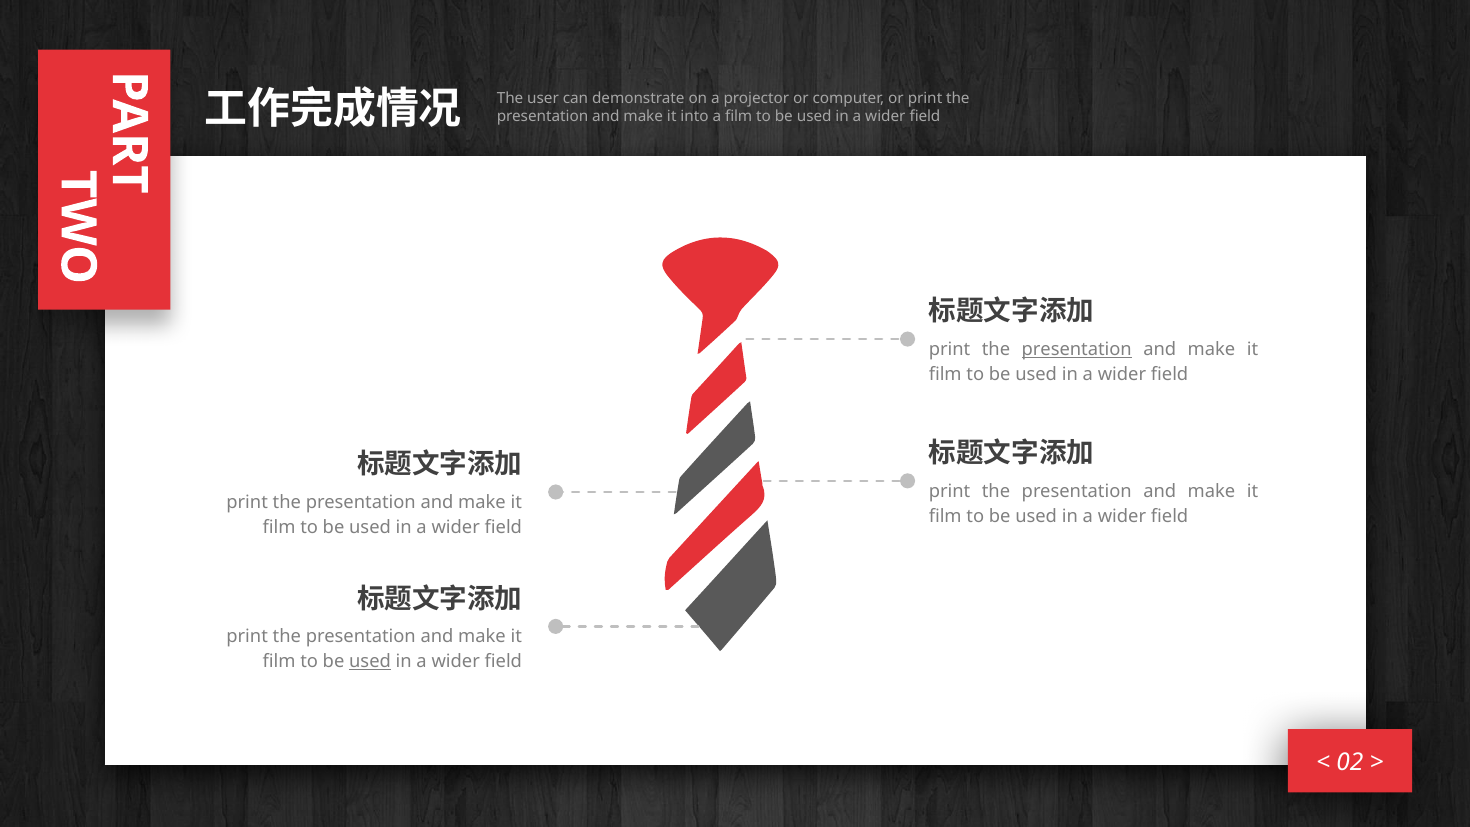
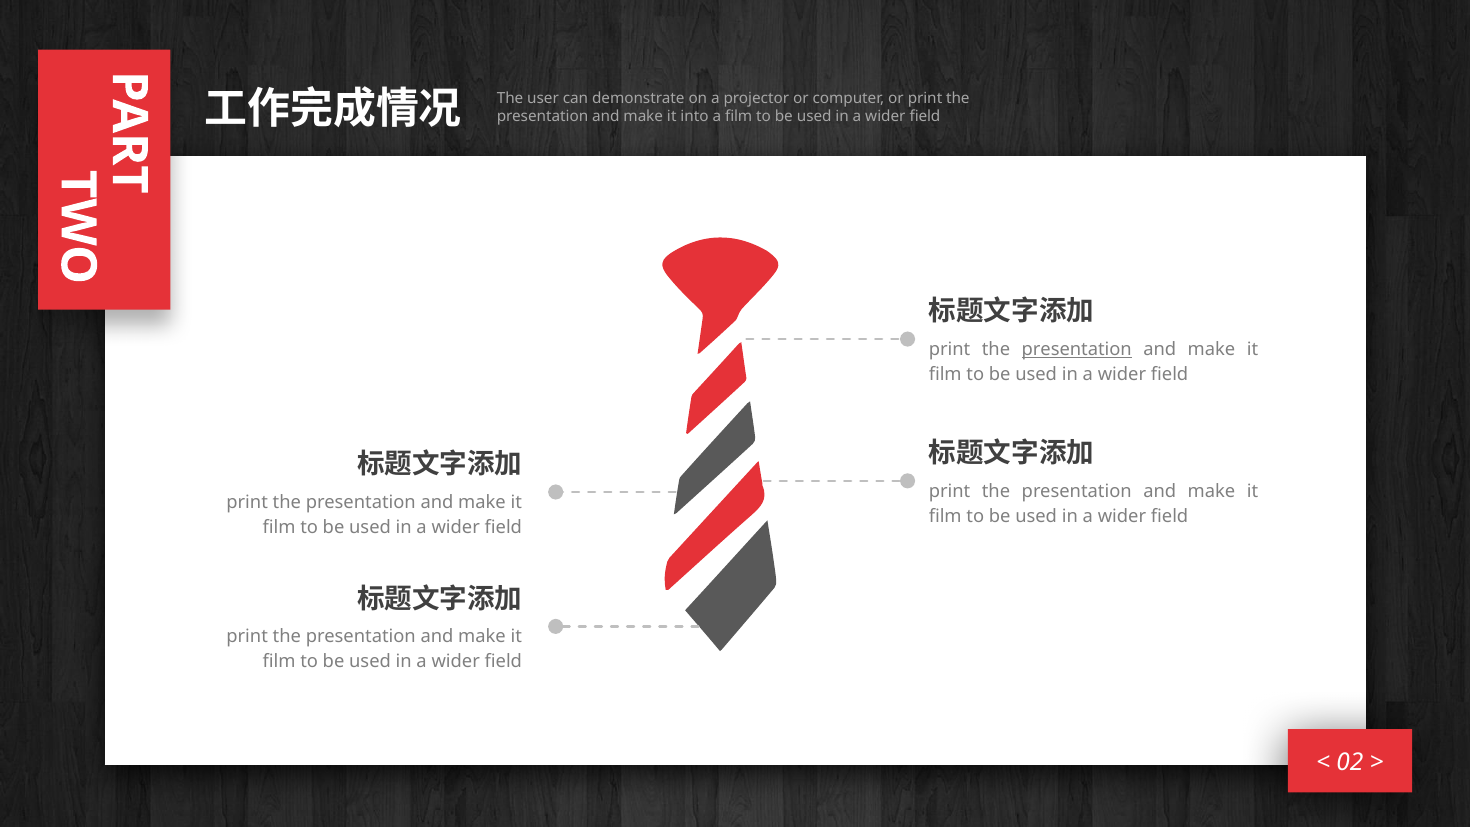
used at (370, 662) underline: present -> none
